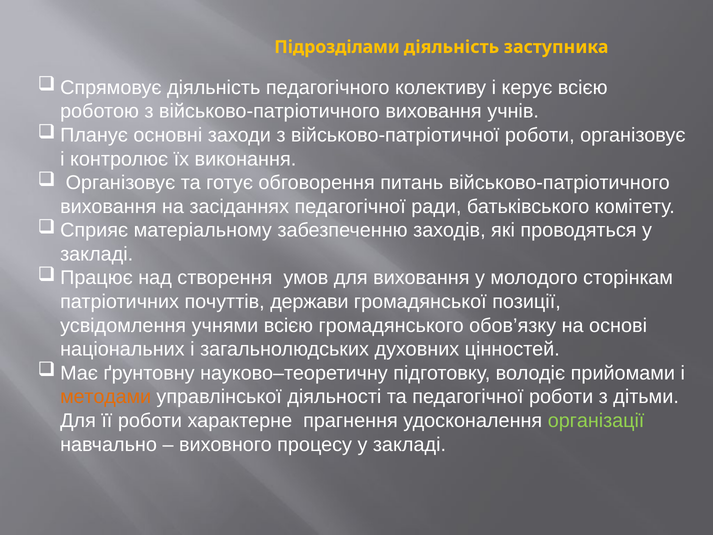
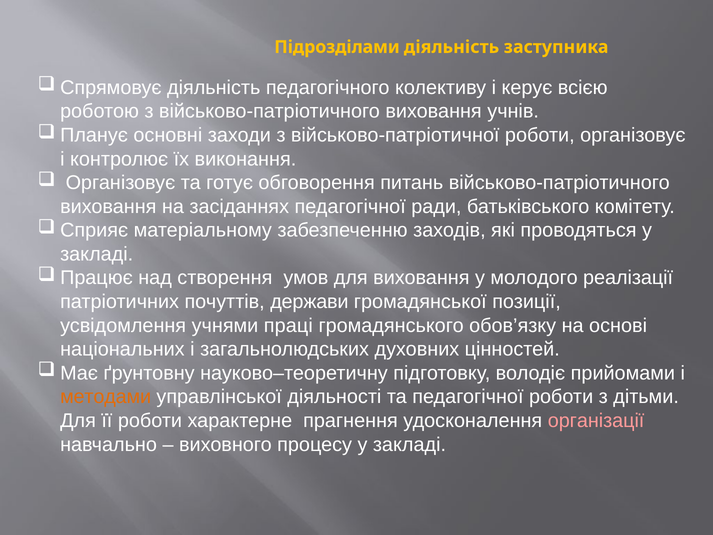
сторінкам: сторінкам -> реалізації
учнями всією: всією -> праці
організації colour: light green -> pink
